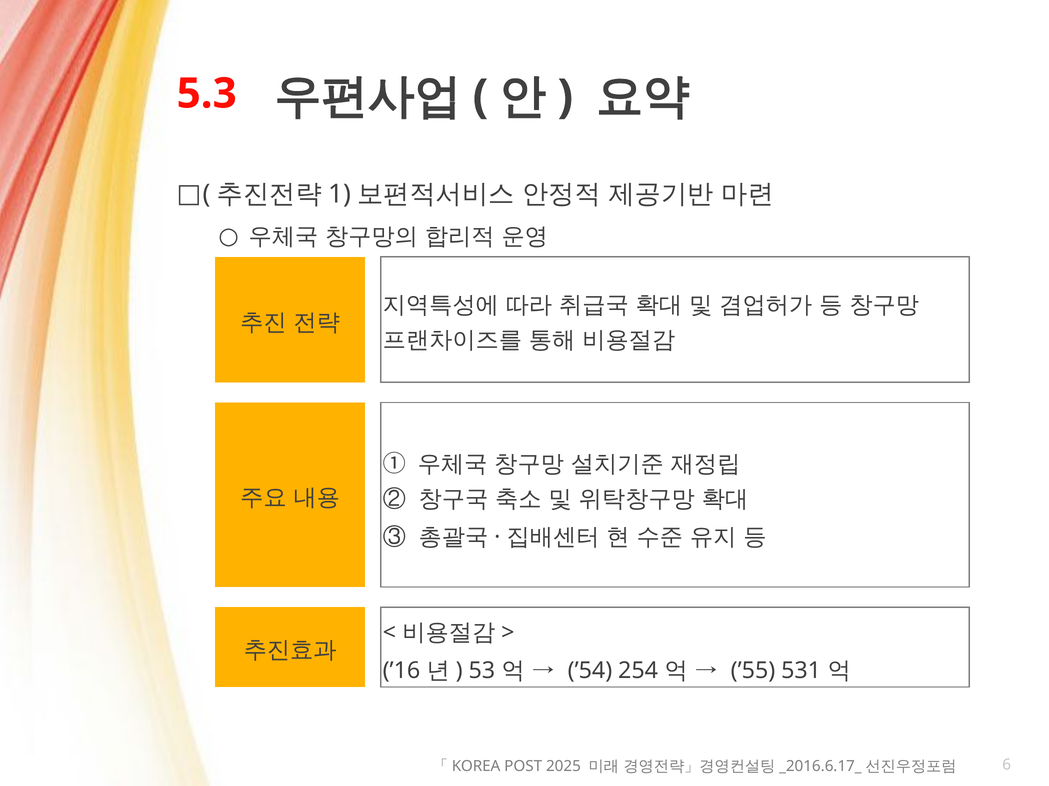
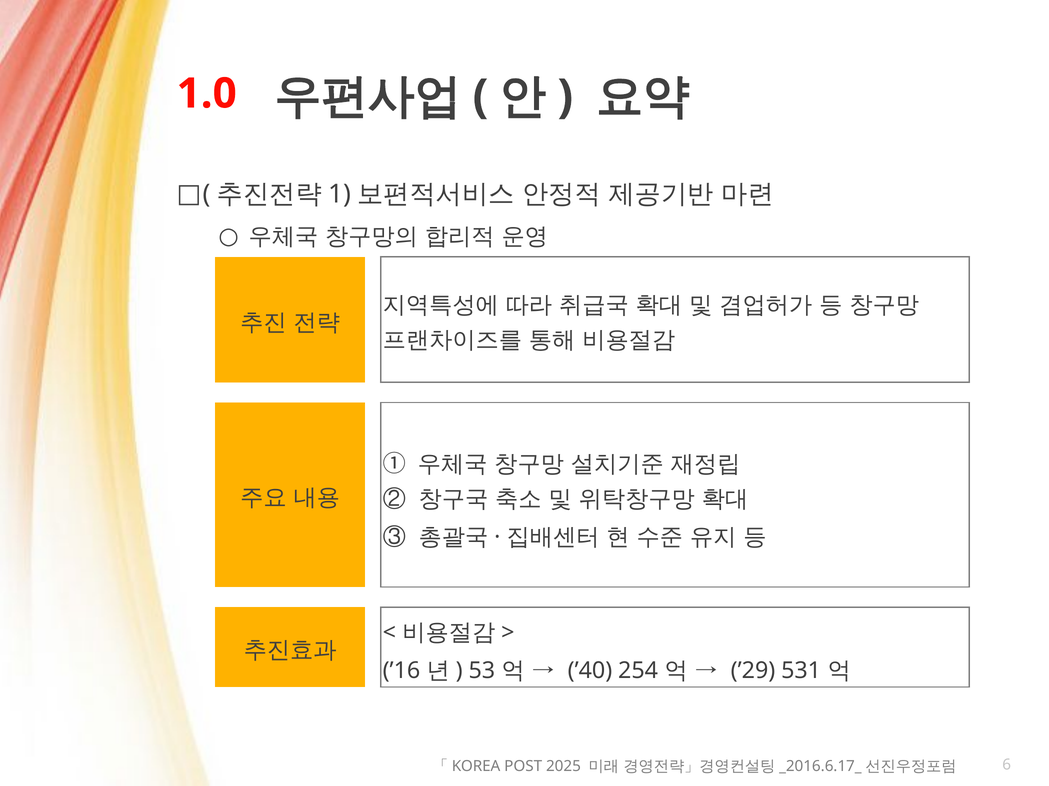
5.3: 5.3 -> 1.0
’54: ’54 -> ’40
’55: ’55 -> ’29
